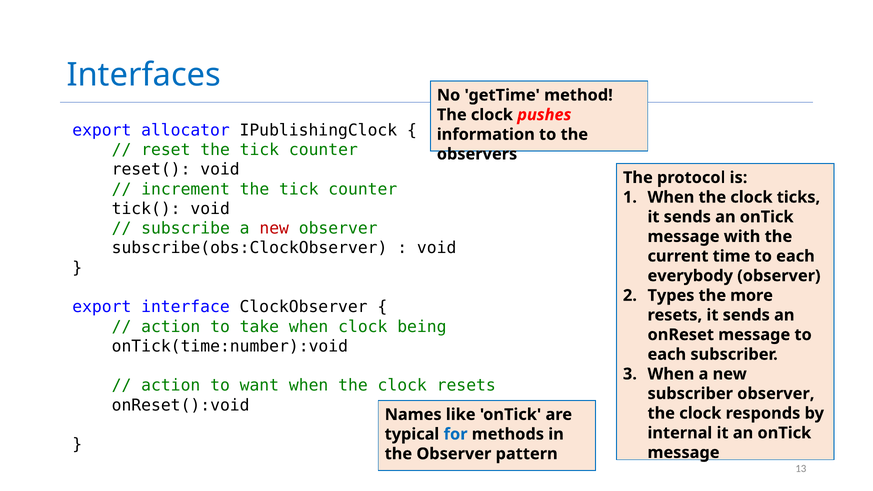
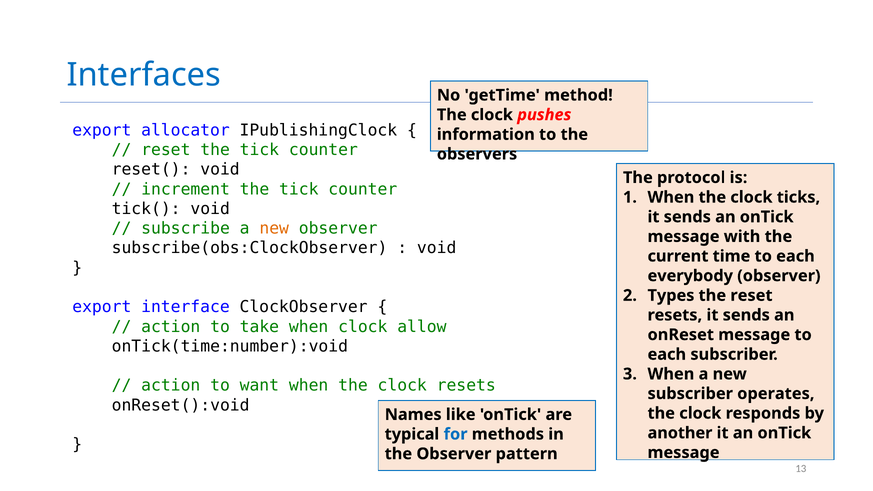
new at (274, 228) colour: red -> orange
the more: more -> reset
being: being -> allow
subscriber observer: observer -> operates
internal: internal -> another
